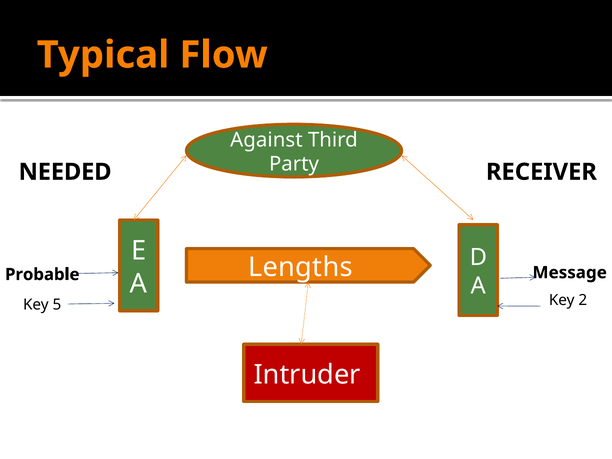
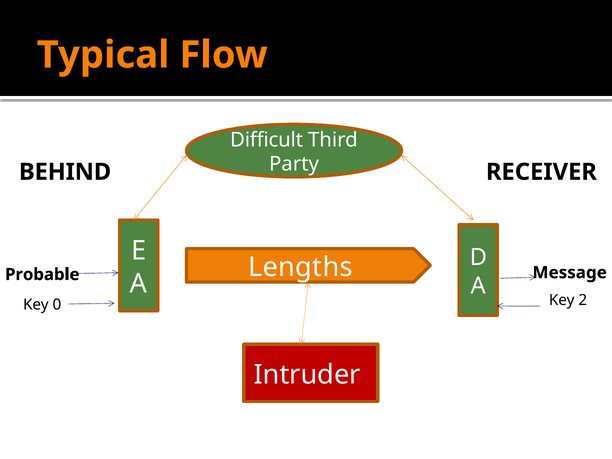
Against: Against -> Difficult
NEEDED: NEEDED -> BEHIND
5: 5 -> 0
